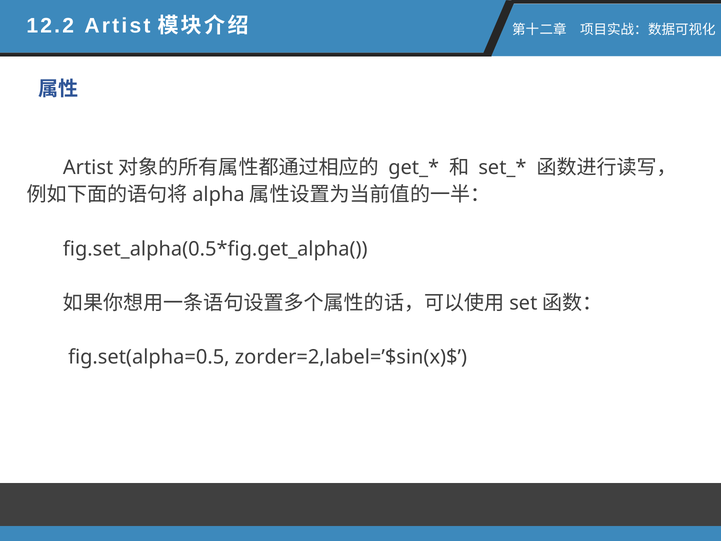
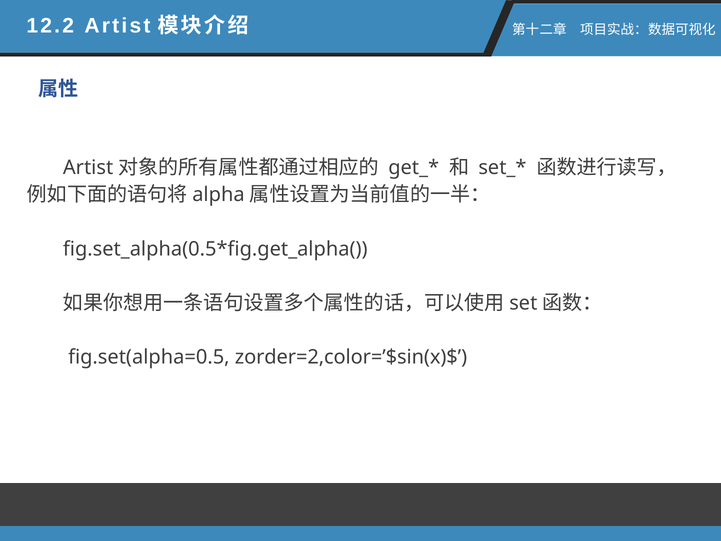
zorder=2,label=’$sin(x)$: zorder=2,label=’$sin(x)$ -> zorder=2,color=’$sin(x)$
